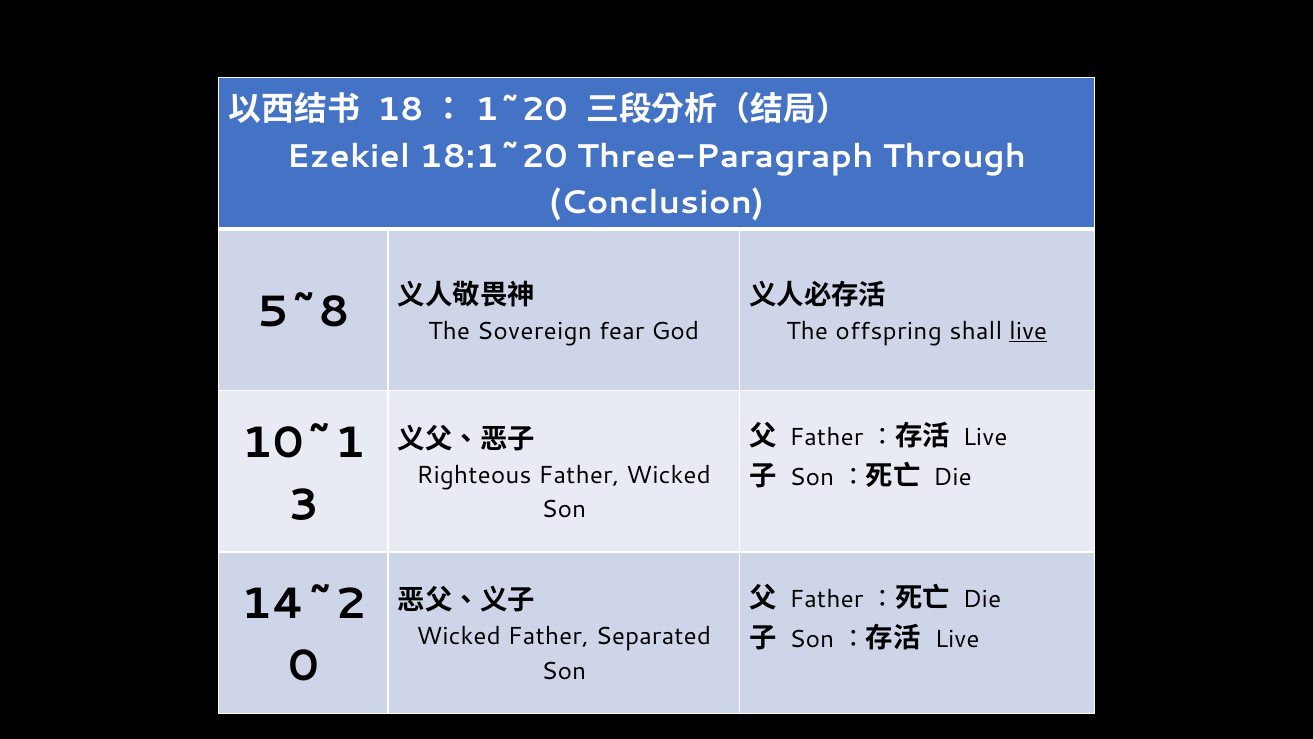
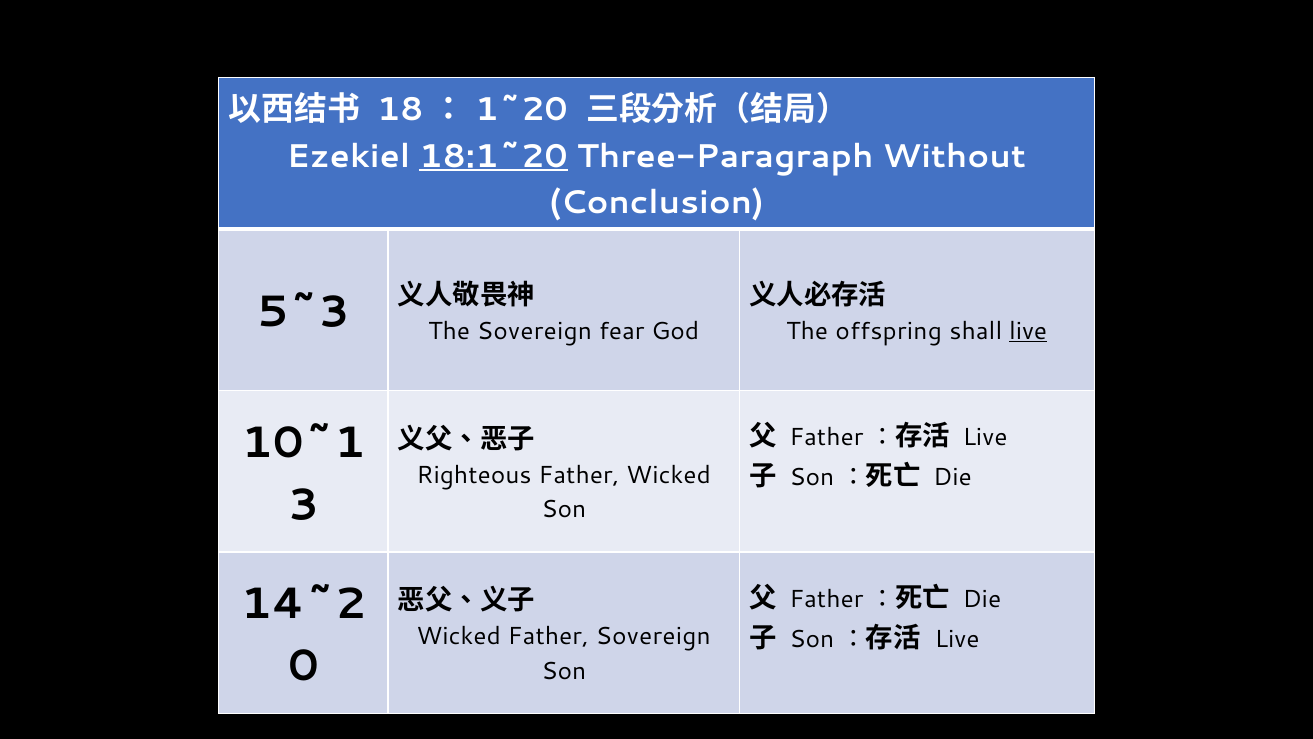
18:1~20 underline: none -> present
Through: Through -> Without
5~8: 5~8 -> 5~3
Father Separated: Separated -> Sovereign
